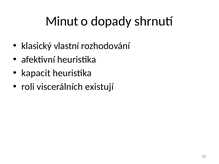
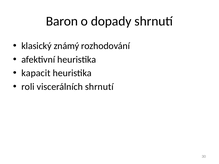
Minut: Minut -> Baron
vlastní: vlastní -> známý
viscerálních existují: existují -> shrnutí
